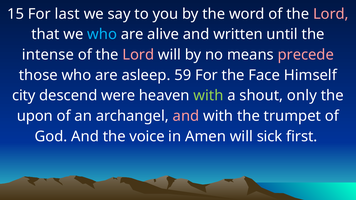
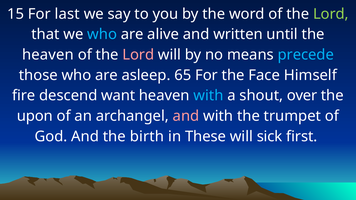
Lord at (331, 14) colour: pink -> light green
intense at (48, 55): intense -> heaven
precede colour: pink -> light blue
59: 59 -> 65
city: city -> fire
were: were -> want
with at (208, 96) colour: light green -> light blue
only: only -> over
voice: voice -> birth
Amen: Amen -> These
